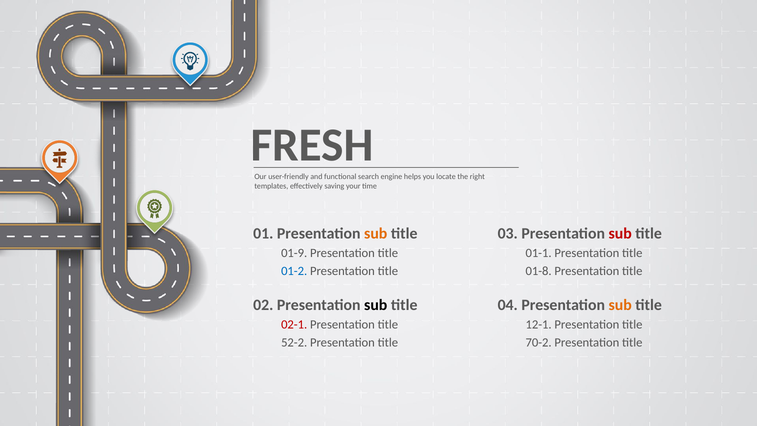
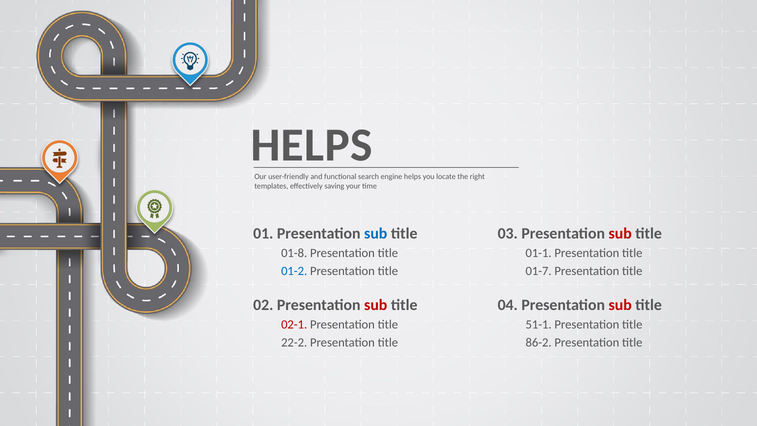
FRESH at (312, 145): FRESH -> HELPS
sub at (376, 233) colour: orange -> blue
01-9: 01-9 -> 01-8
01-8: 01-8 -> 01-7
sub at (376, 305) colour: black -> red
sub at (620, 305) colour: orange -> red
12-1: 12-1 -> 51-1
52-2: 52-2 -> 22-2
70-2: 70-2 -> 86-2
